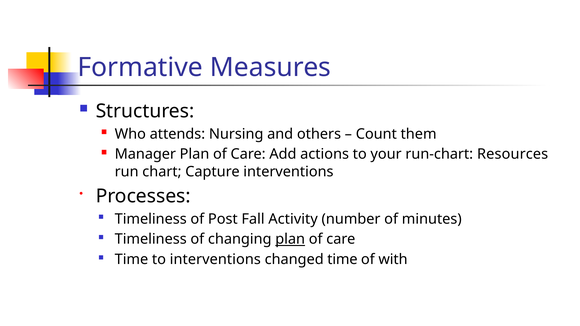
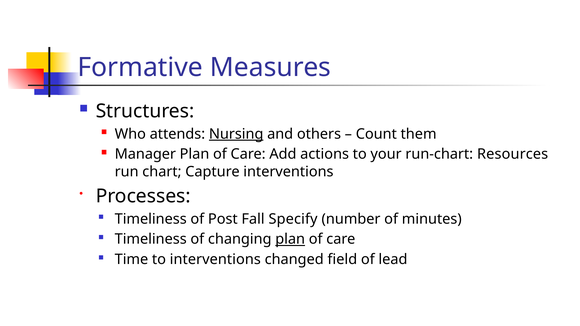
Nursing underline: none -> present
Activity: Activity -> Specify
changed time: time -> field
with: with -> lead
